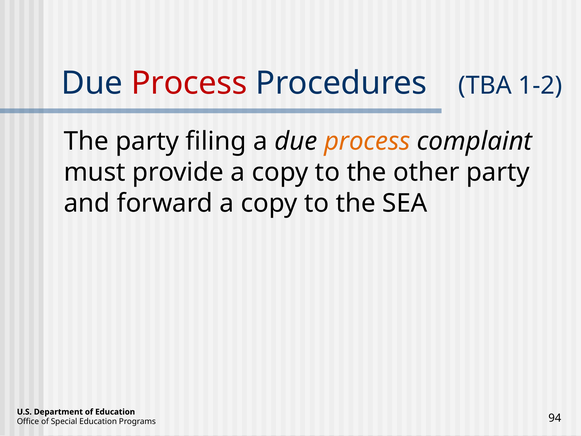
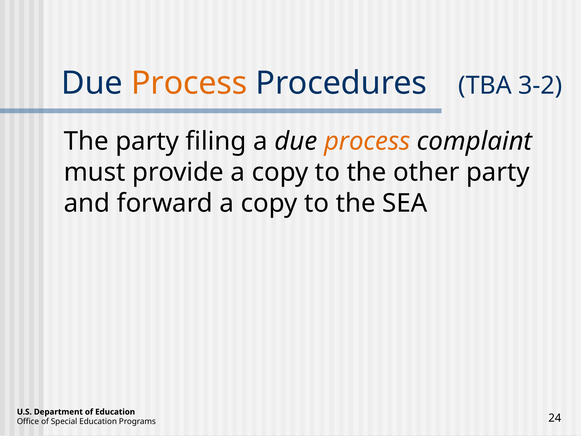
Process at (189, 83) colour: red -> orange
1-2: 1-2 -> 3-2
94: 94 -> 24
